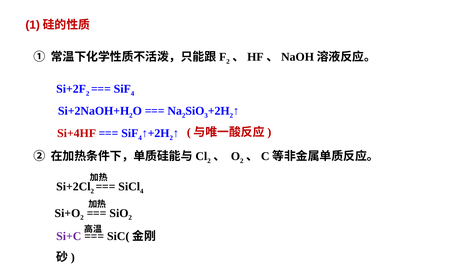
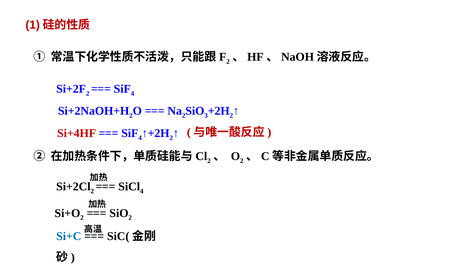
Si+C colour: purple -> blue
